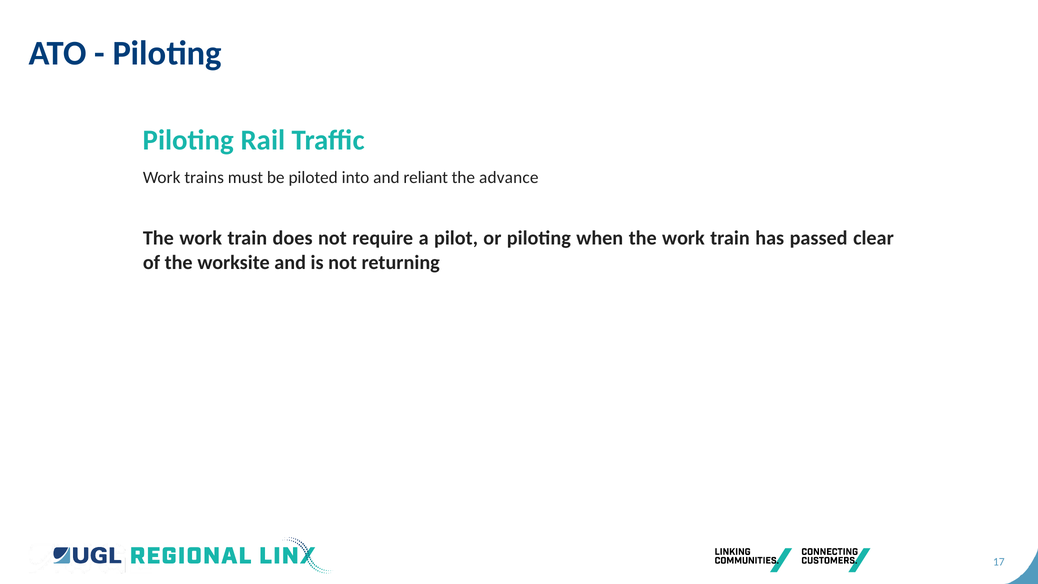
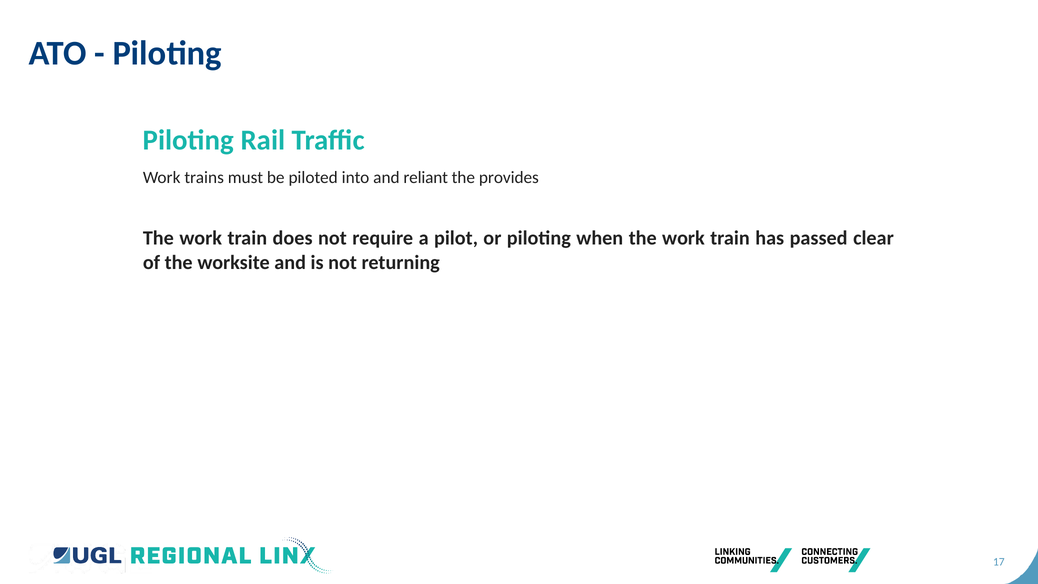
advance: advance -> provides
